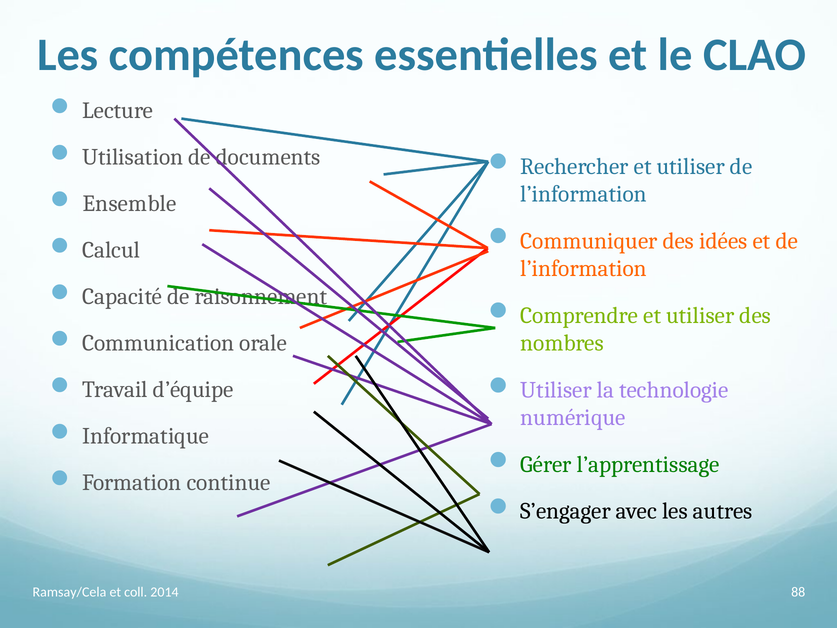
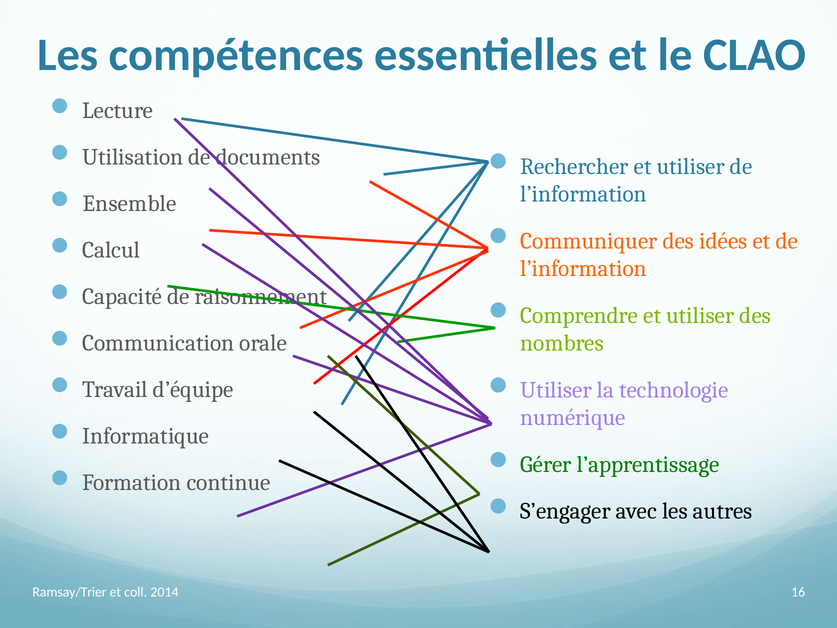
Ramsay/Cela: Ramsay/Cela -> Ramsay/Trier
88: 88 -> 16
